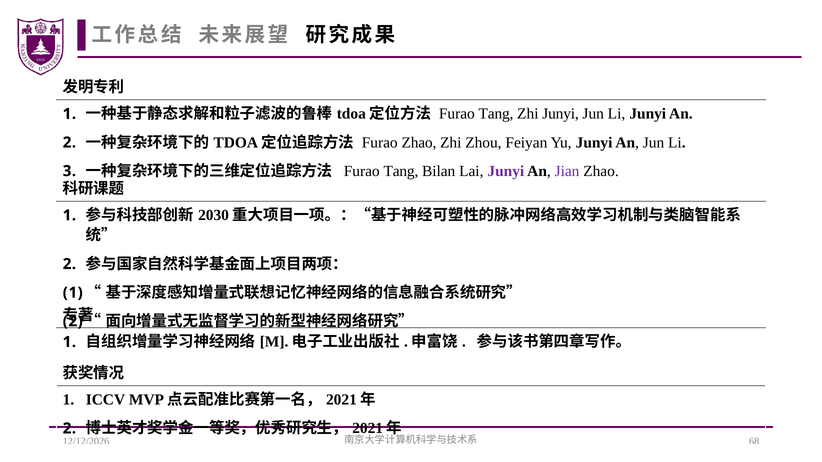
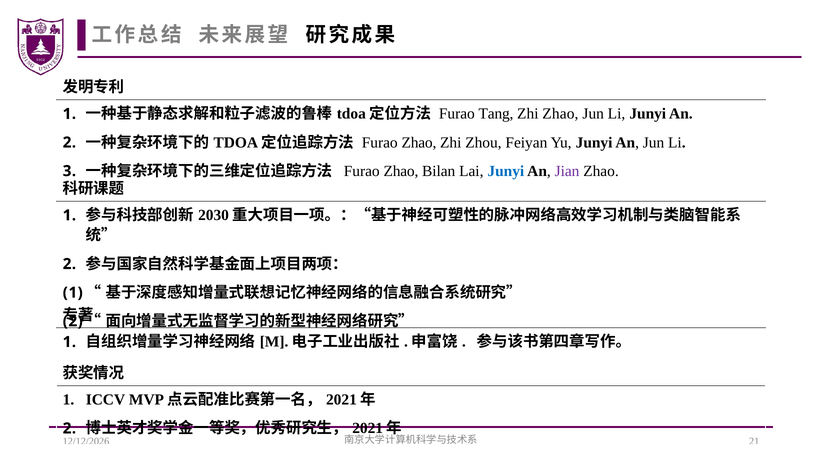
Zhi Junyi: Junyi -> Zhao
Tang at (401, 171): Tang -> Zhao
Junyi at (506, 171) colour: purple -> blue
68: 68 -> 21
